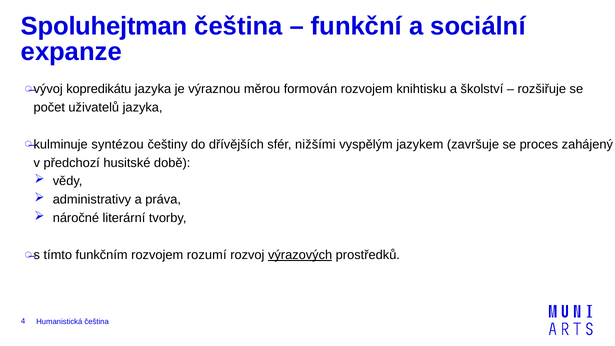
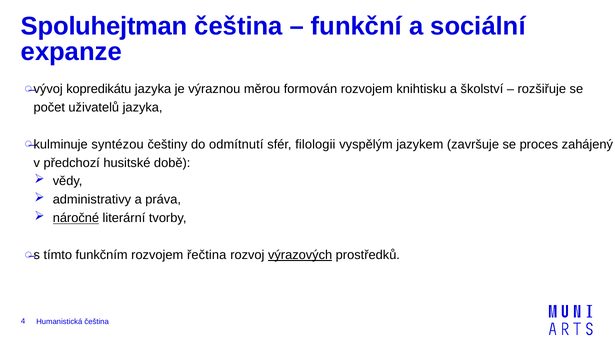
dřívějších: dřívějších -> odmítnutí
nižšími: nižšími -> filologii
náročné underline: none -> present
rozumí: rozumí -> řečtina
